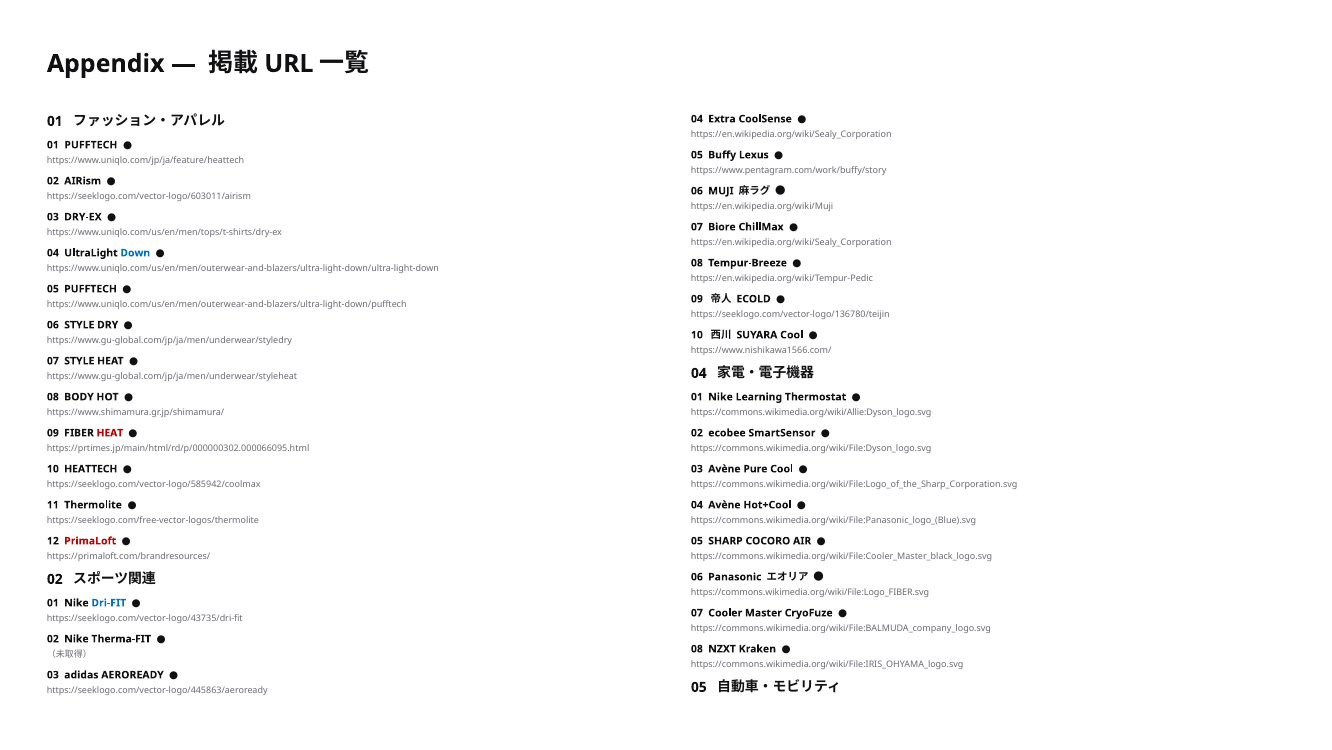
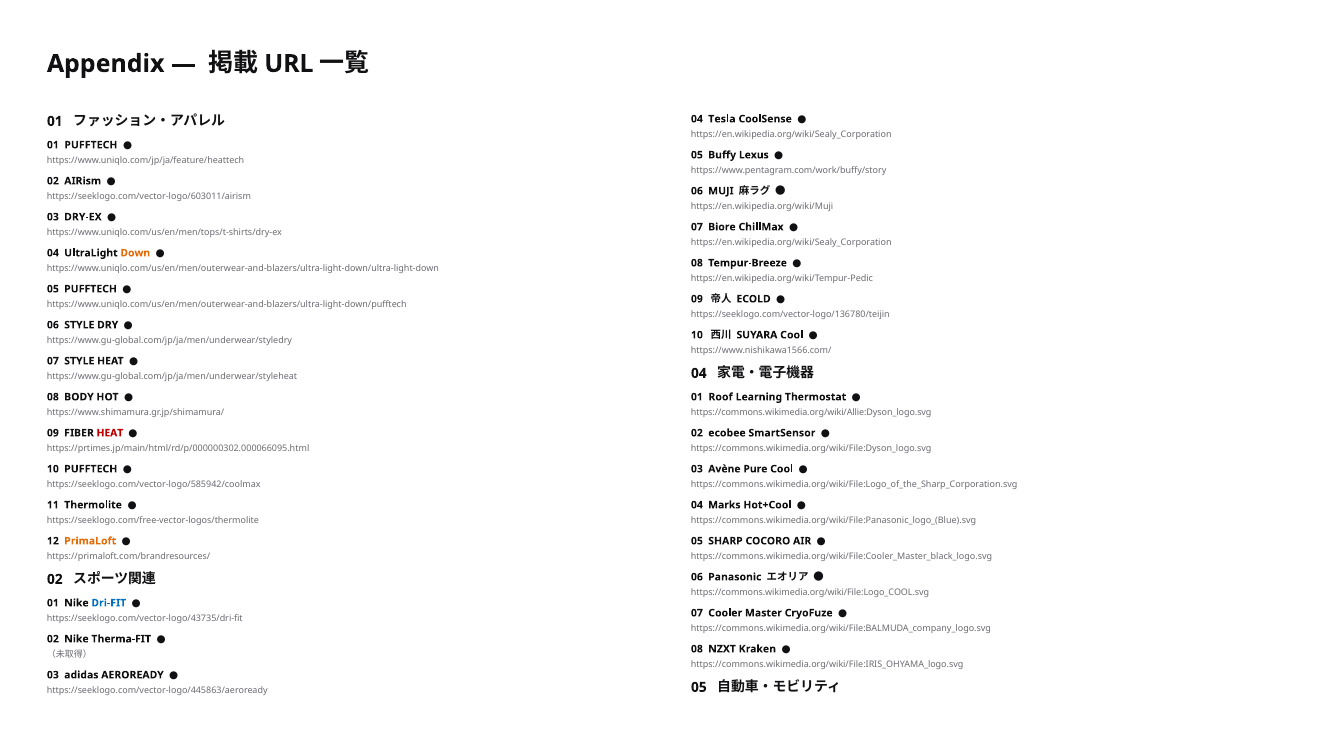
Extra: Extra -> Tesla
Down colour: blue -> orange
Nike at (721, 397): Nike -> Roof
10 HEATTECH: HEATTECH -> PUFFTECH
04 Avène: Avène -> Marks
PrimaLoft colour: red -> orange
https://commons.wikimedia.org/wiki/File:Logo_FIBER.svg: https://commons.wikimedia.org/wiki/File:Logo_FIBER.svg -> https://commons.wikimedia.org/wiki/File:Logo_COOL.svg
